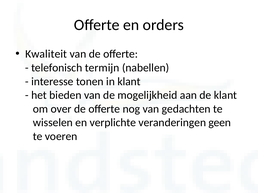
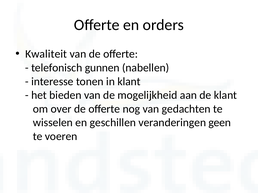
termijn: termijn -> gunnen
verplichte: verplichte -> geschillen
